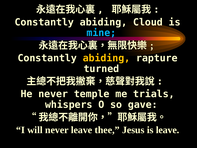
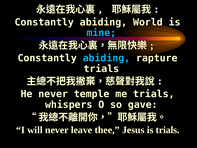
Cloud: Cloud -> World
abiding at (106, 58) colour: yellow -> light blue
turned at (101, 69): turned -> trials
is leave: leave -> trials
